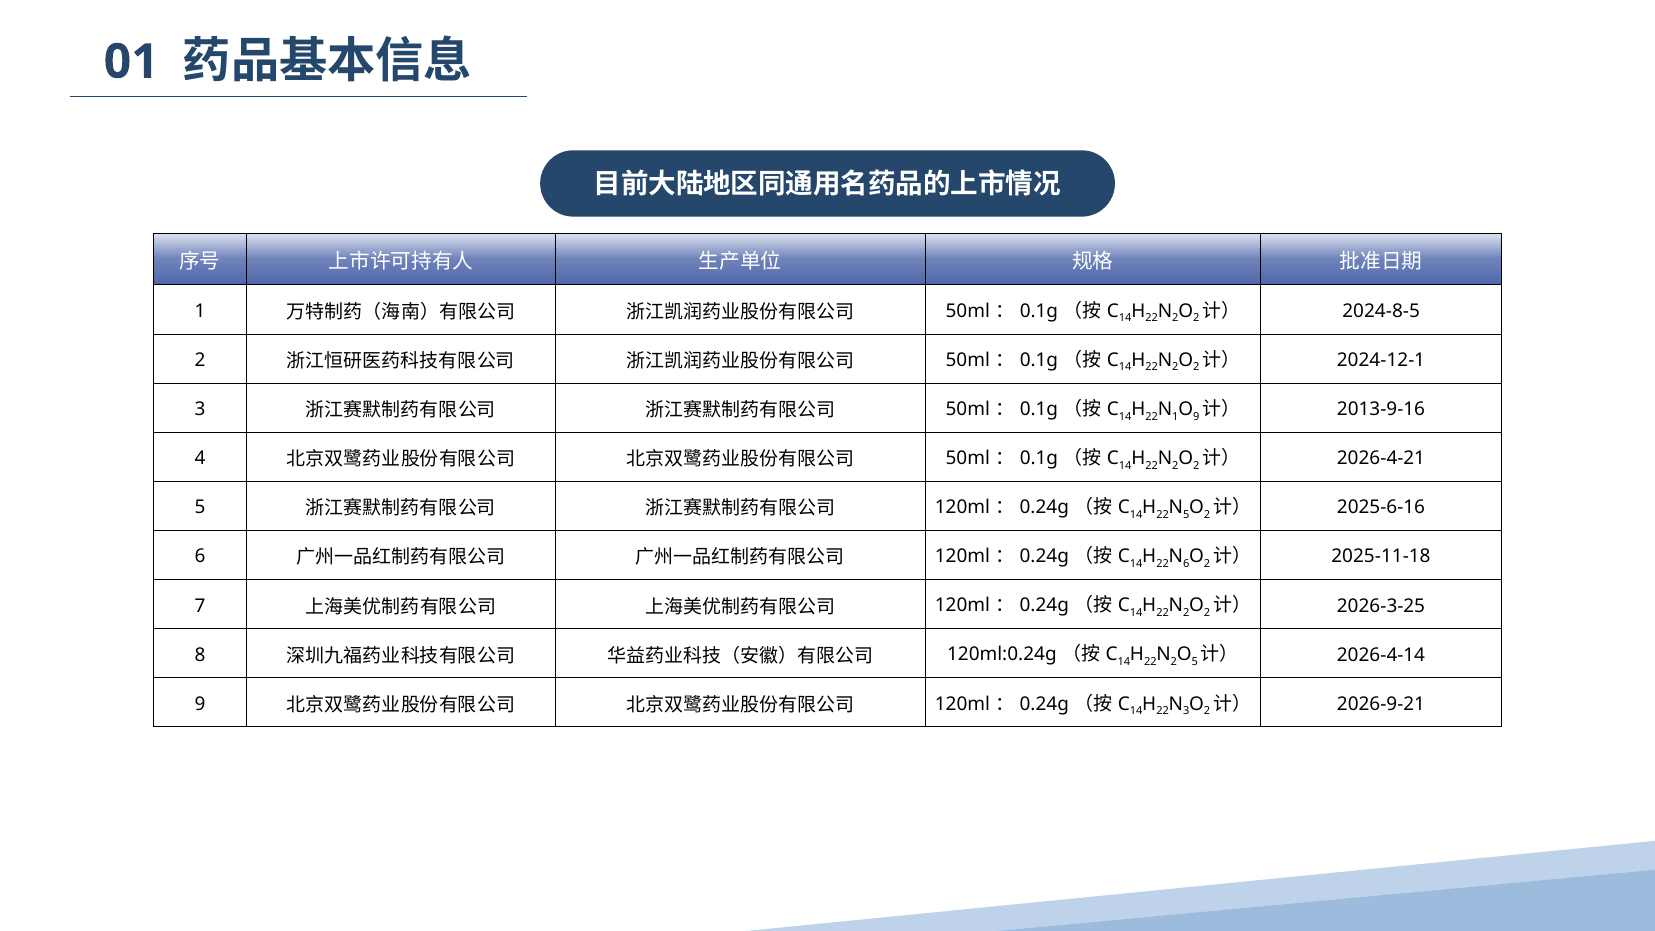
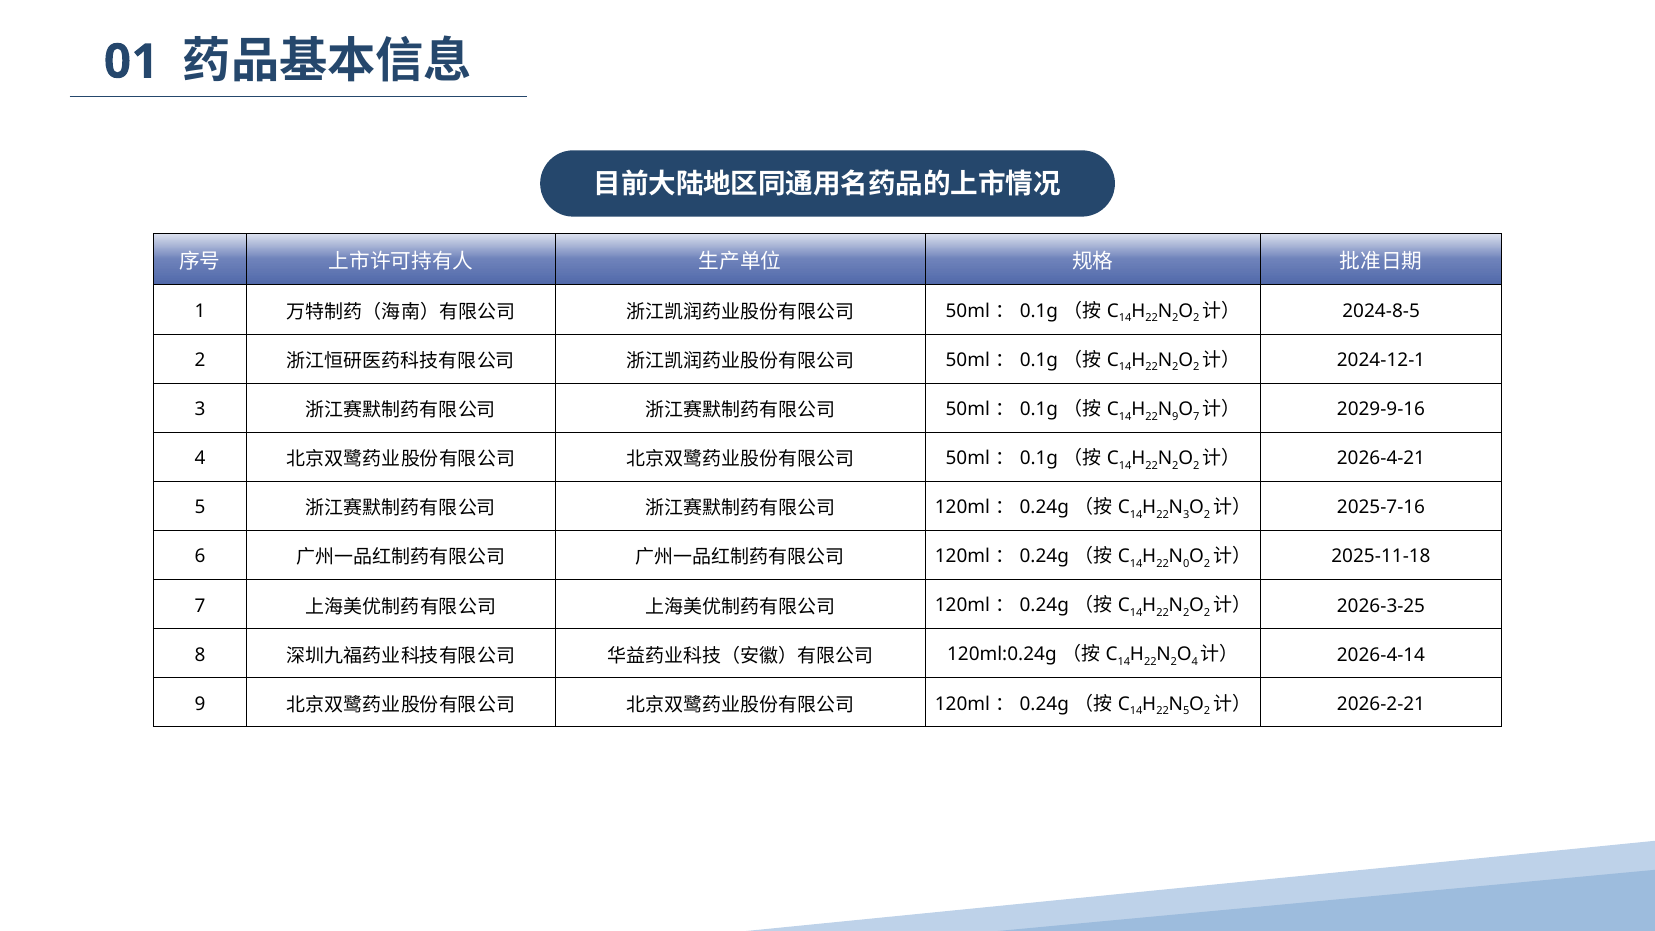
1 at (1175, 416): 1 -> 9
9 at (1196, 416): 9 -> 7
2013-9-16: 2013-9-16 -> 2029-9-16
5 at (1186, 515): 5 -> 3
2025-6-16: 2025-6-16 -> 2025-7-16
6 at (1186, 564): 6 -> 0
5 at (1195, 662): 5 -> 4
3 at (1186, 711): 3 -> 5
2026-9-21: 2026-9-21 -> 2026-2-21
